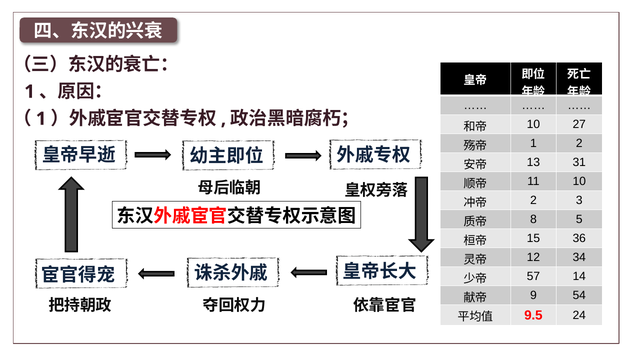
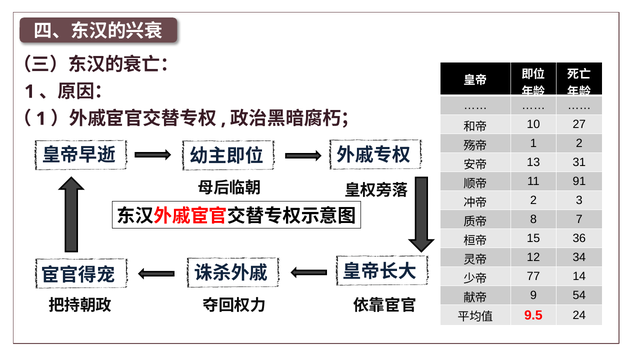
11 10: 10 -> 91
5: 5 -> 7
57: 57 -> 77
